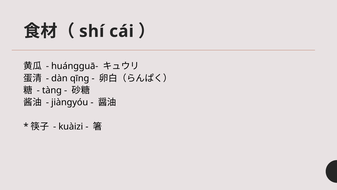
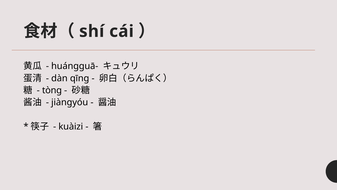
tàng: tàng -> tòng
